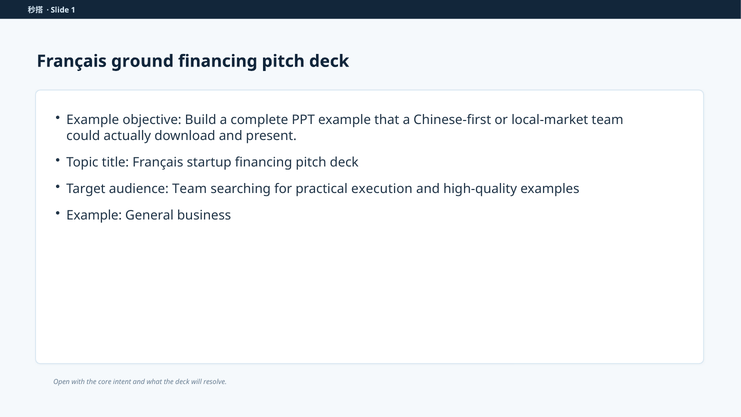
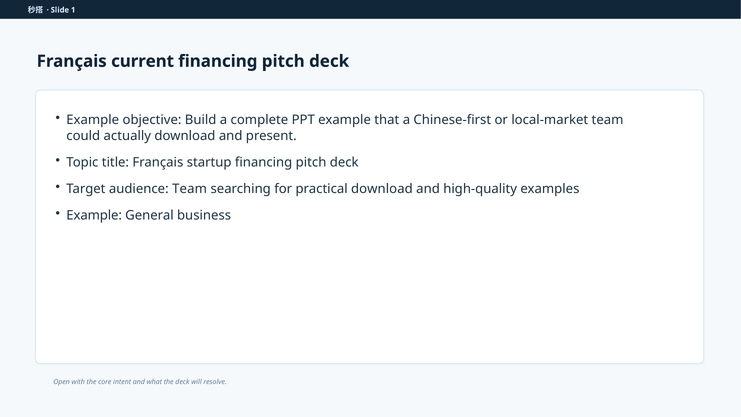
ground: ground -> current
practical execution: execution -> download
